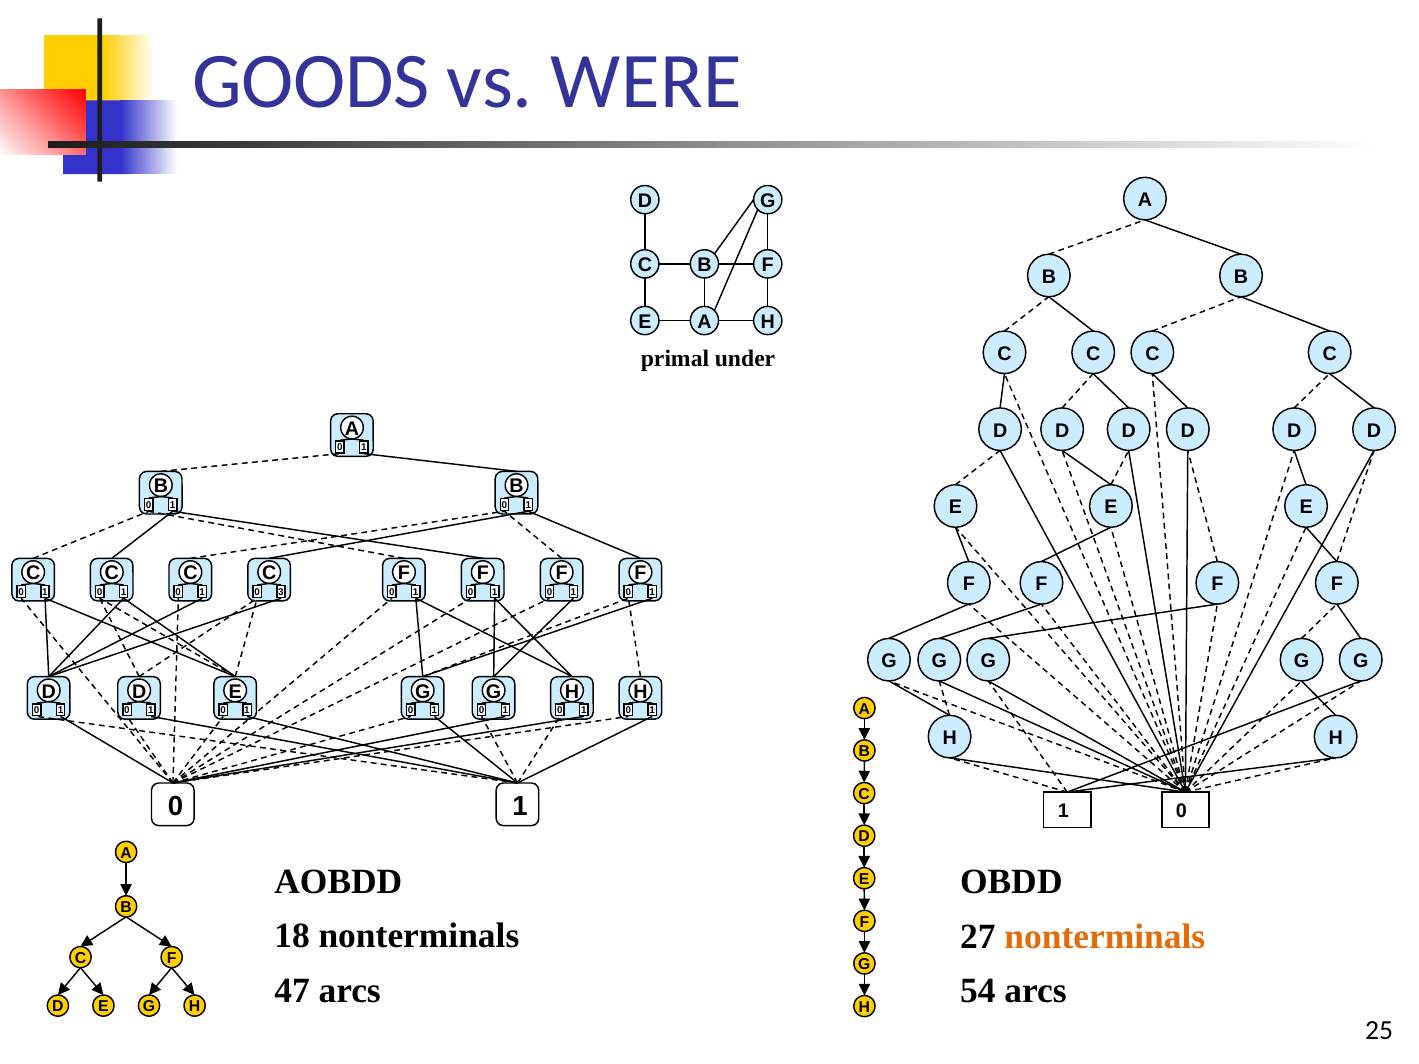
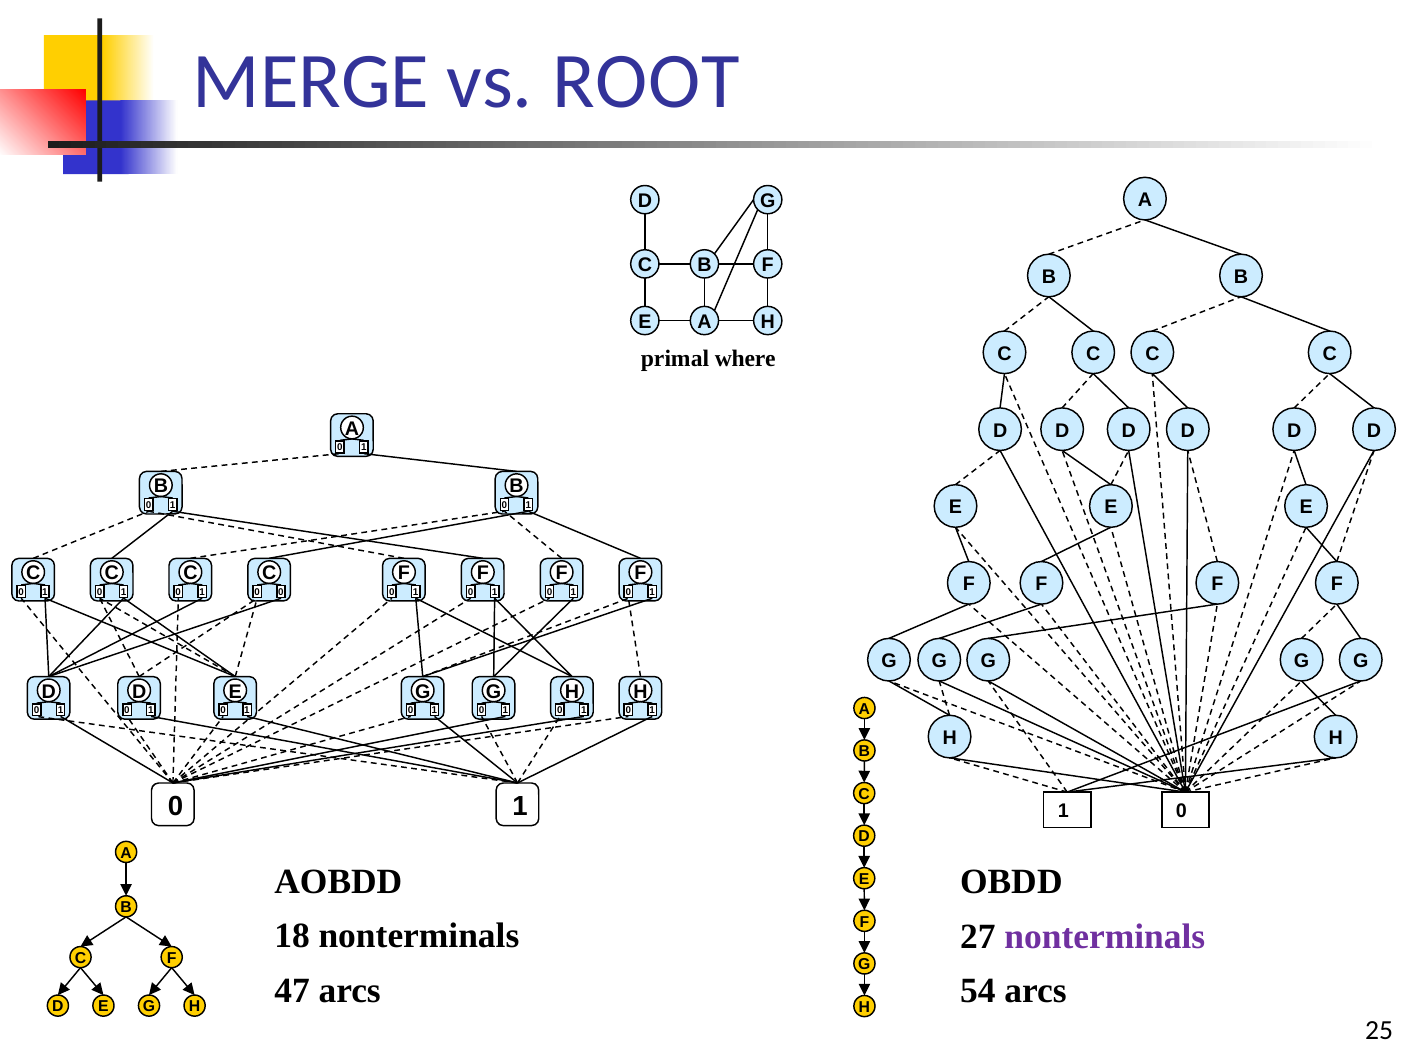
GOODS: GOODS -> MERGE
WERE: WERE -> ROOT
under: under -> where
0 3: 3 -> 0
nonterminals at (1105, 937) colour: orange -> purple
